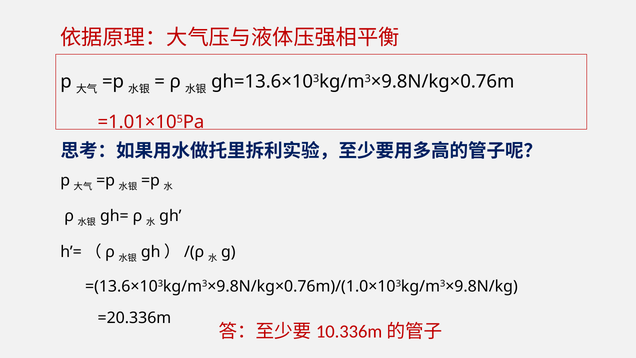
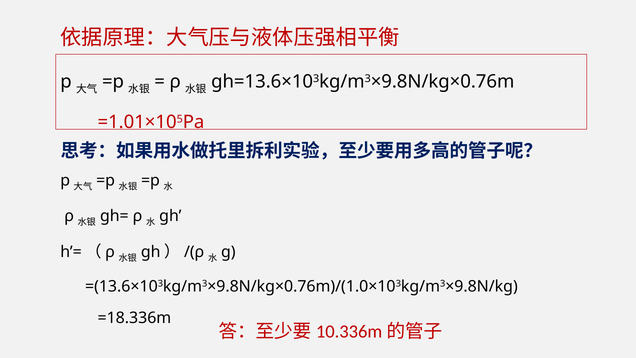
=20.336m: =20.336m -> =18.336m
